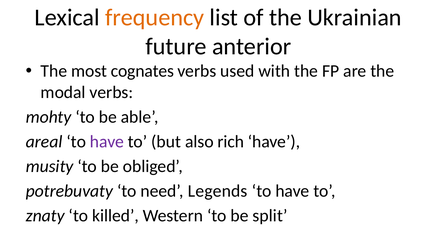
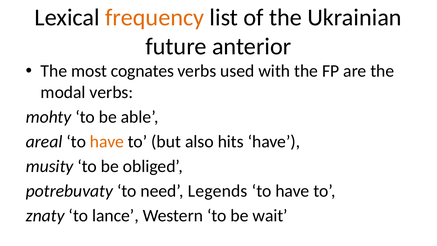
have at (107, 142) colour: purple -> orange
rich: rich -> hits
killed: killed -> lance
split: split -> wait
